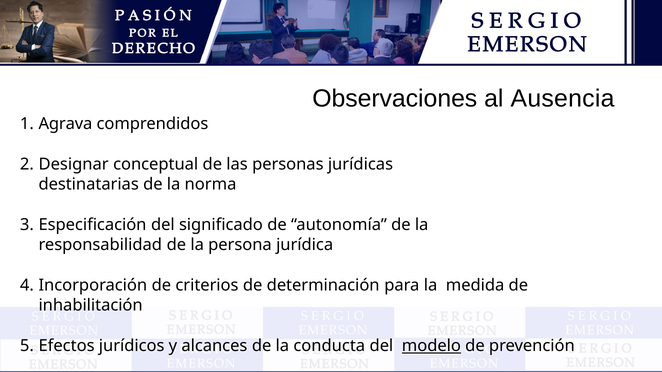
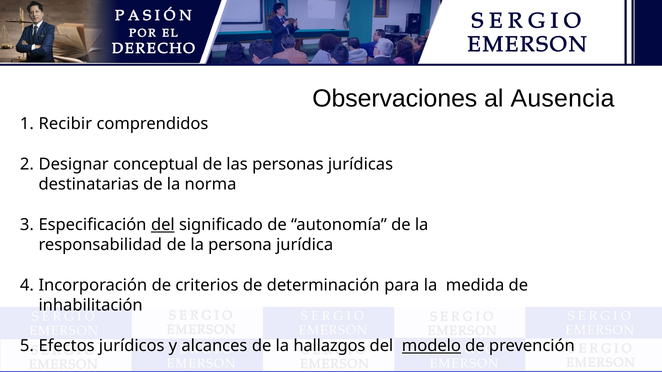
Agrava: Agrava -> Recibir
del at (163, 225) underline: none -> present
conducta: conducta -> hallazgos
